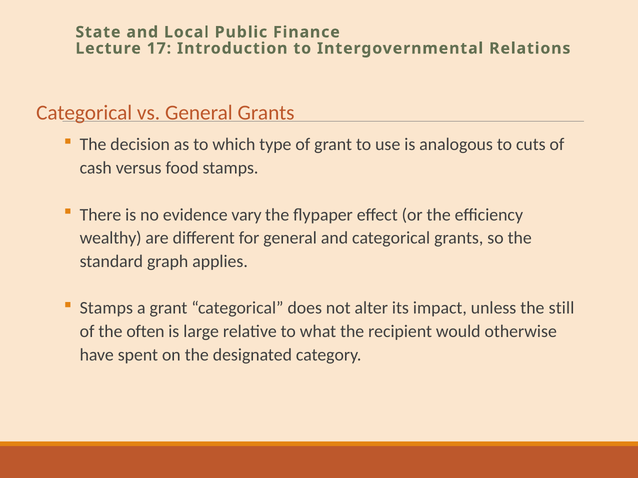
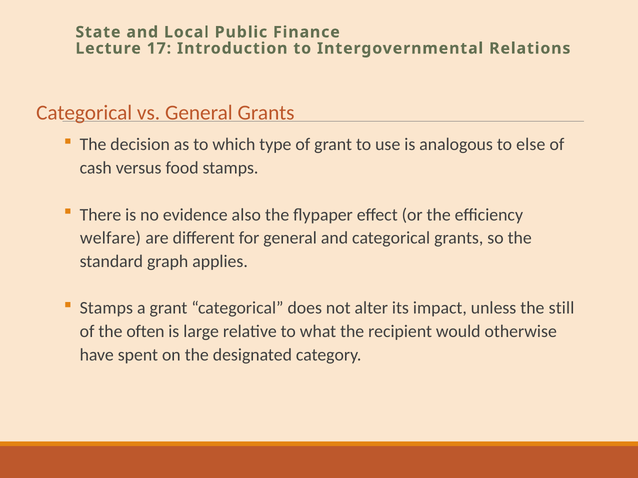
cuts: cuts -> else
vary: vary -> also
wealthy: wealthy -> welfare
